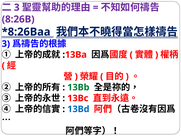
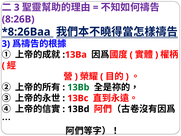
13Bd colour: blue -> black
